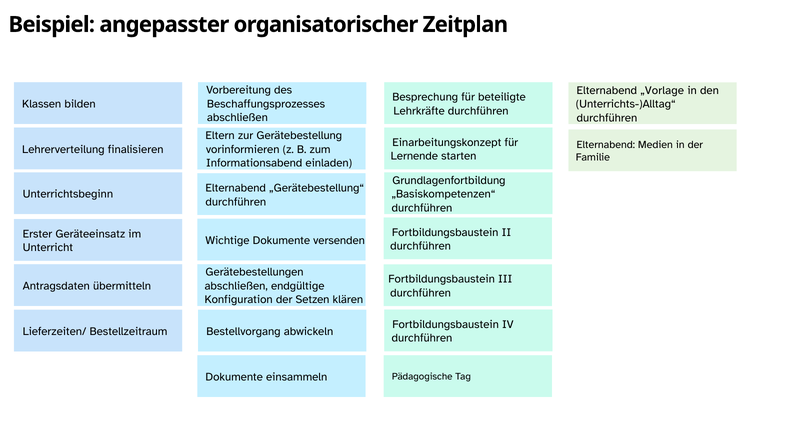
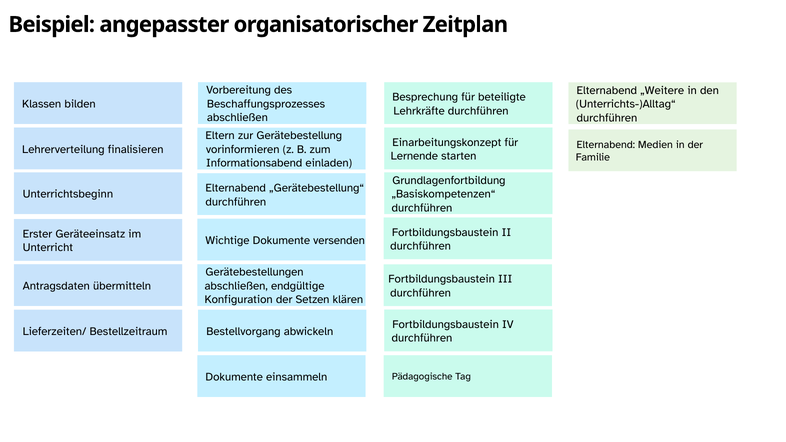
„Vorlage: „Vorlage -> „Weitere
